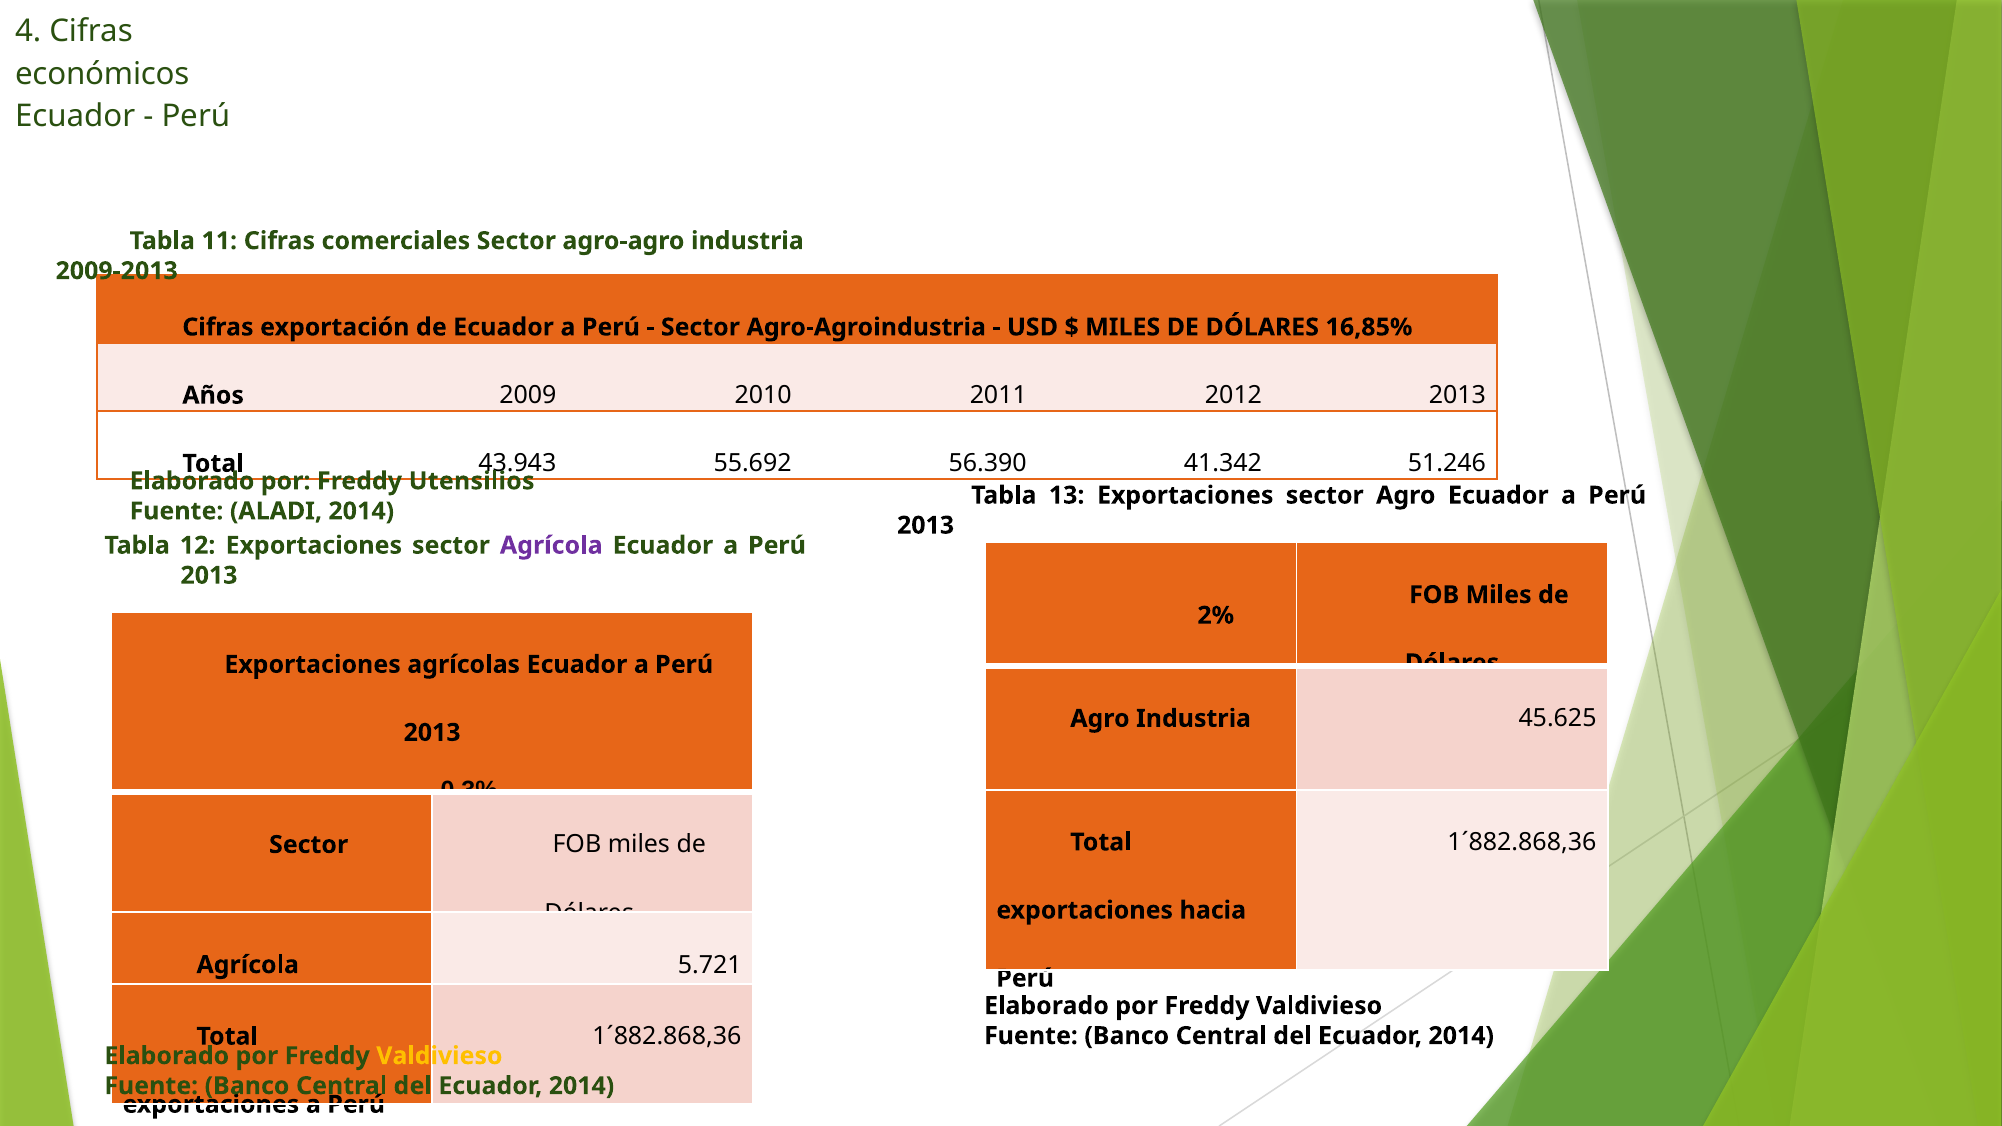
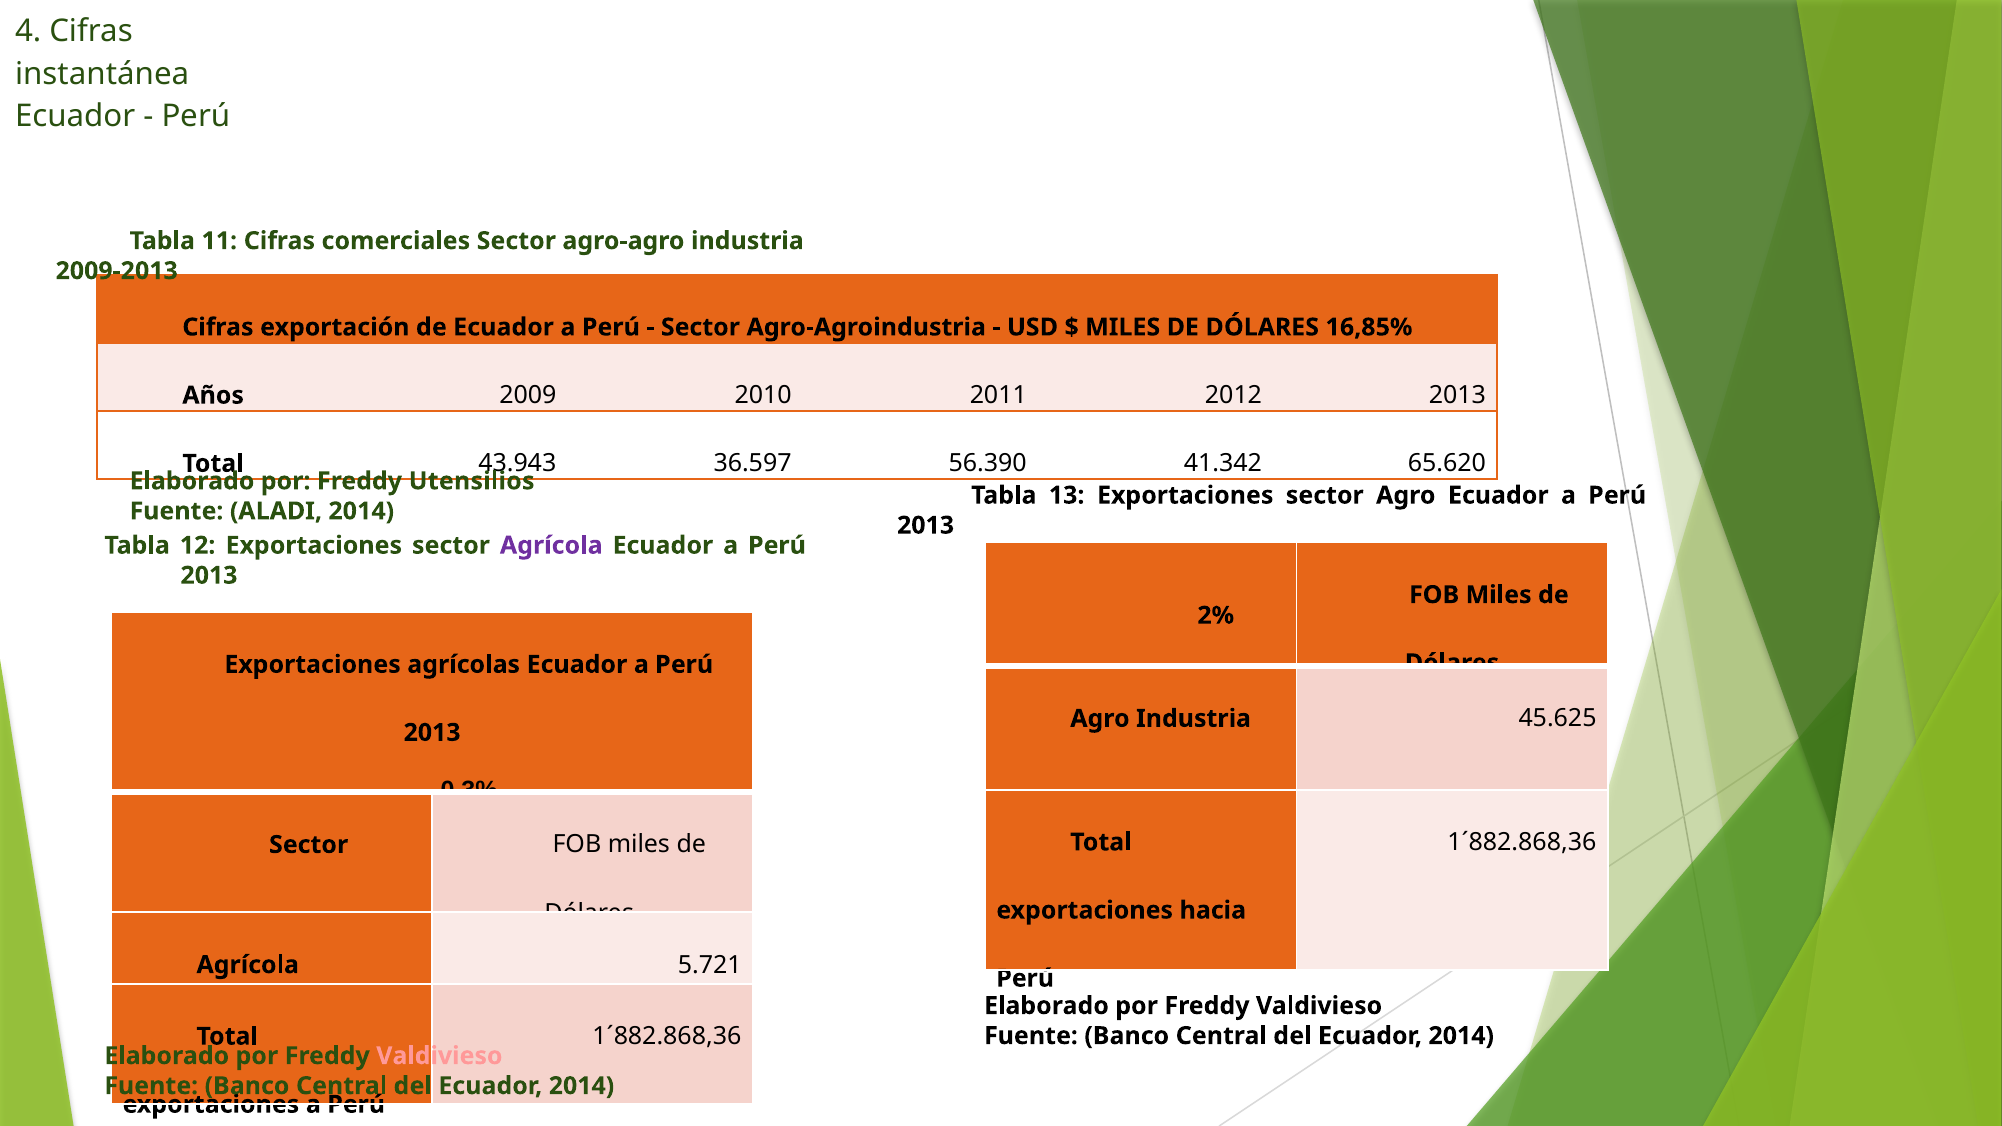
económicos: económicos -> instantánea
55.692: 55.692 -> 36.597
51.246: 51.246 -> 65.620
Valdivieso at (439, 1056) colour: yellow -> pink
